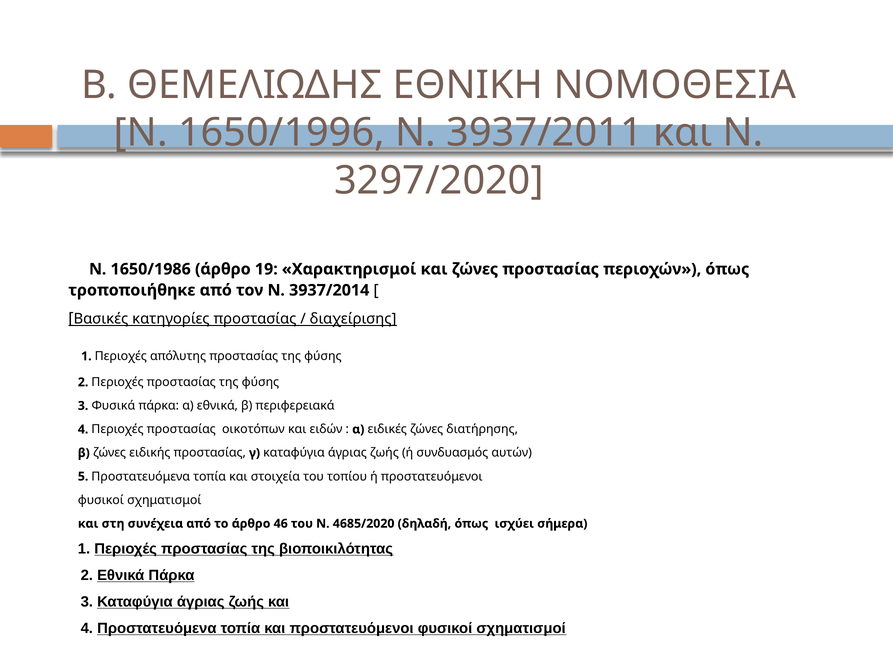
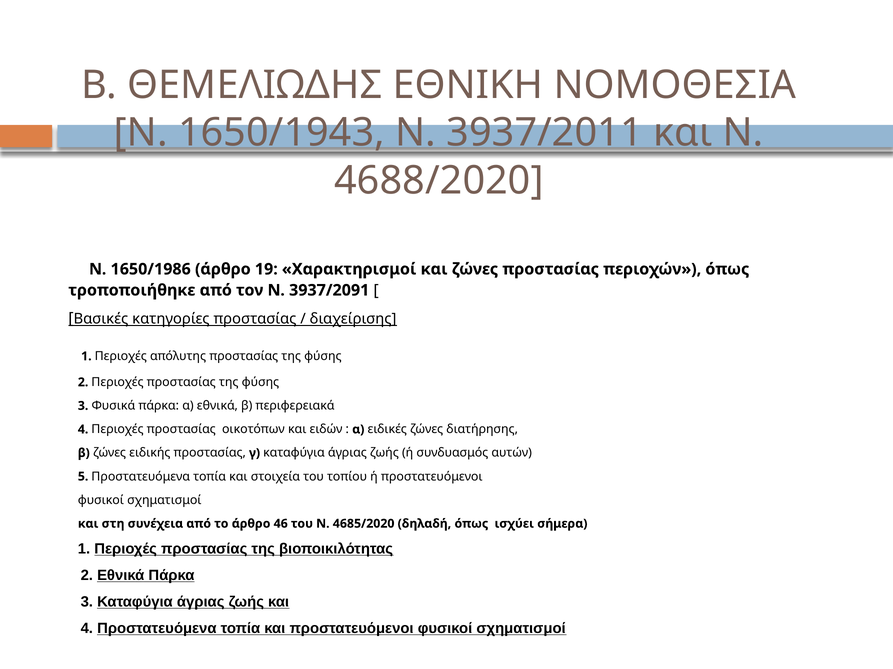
1650/1996: 1650/1996 -> 1650/1943
3297/2020: 3297/2020 -> 4688/2020
3937/2014: 3937/2014 -> 3937/2091
